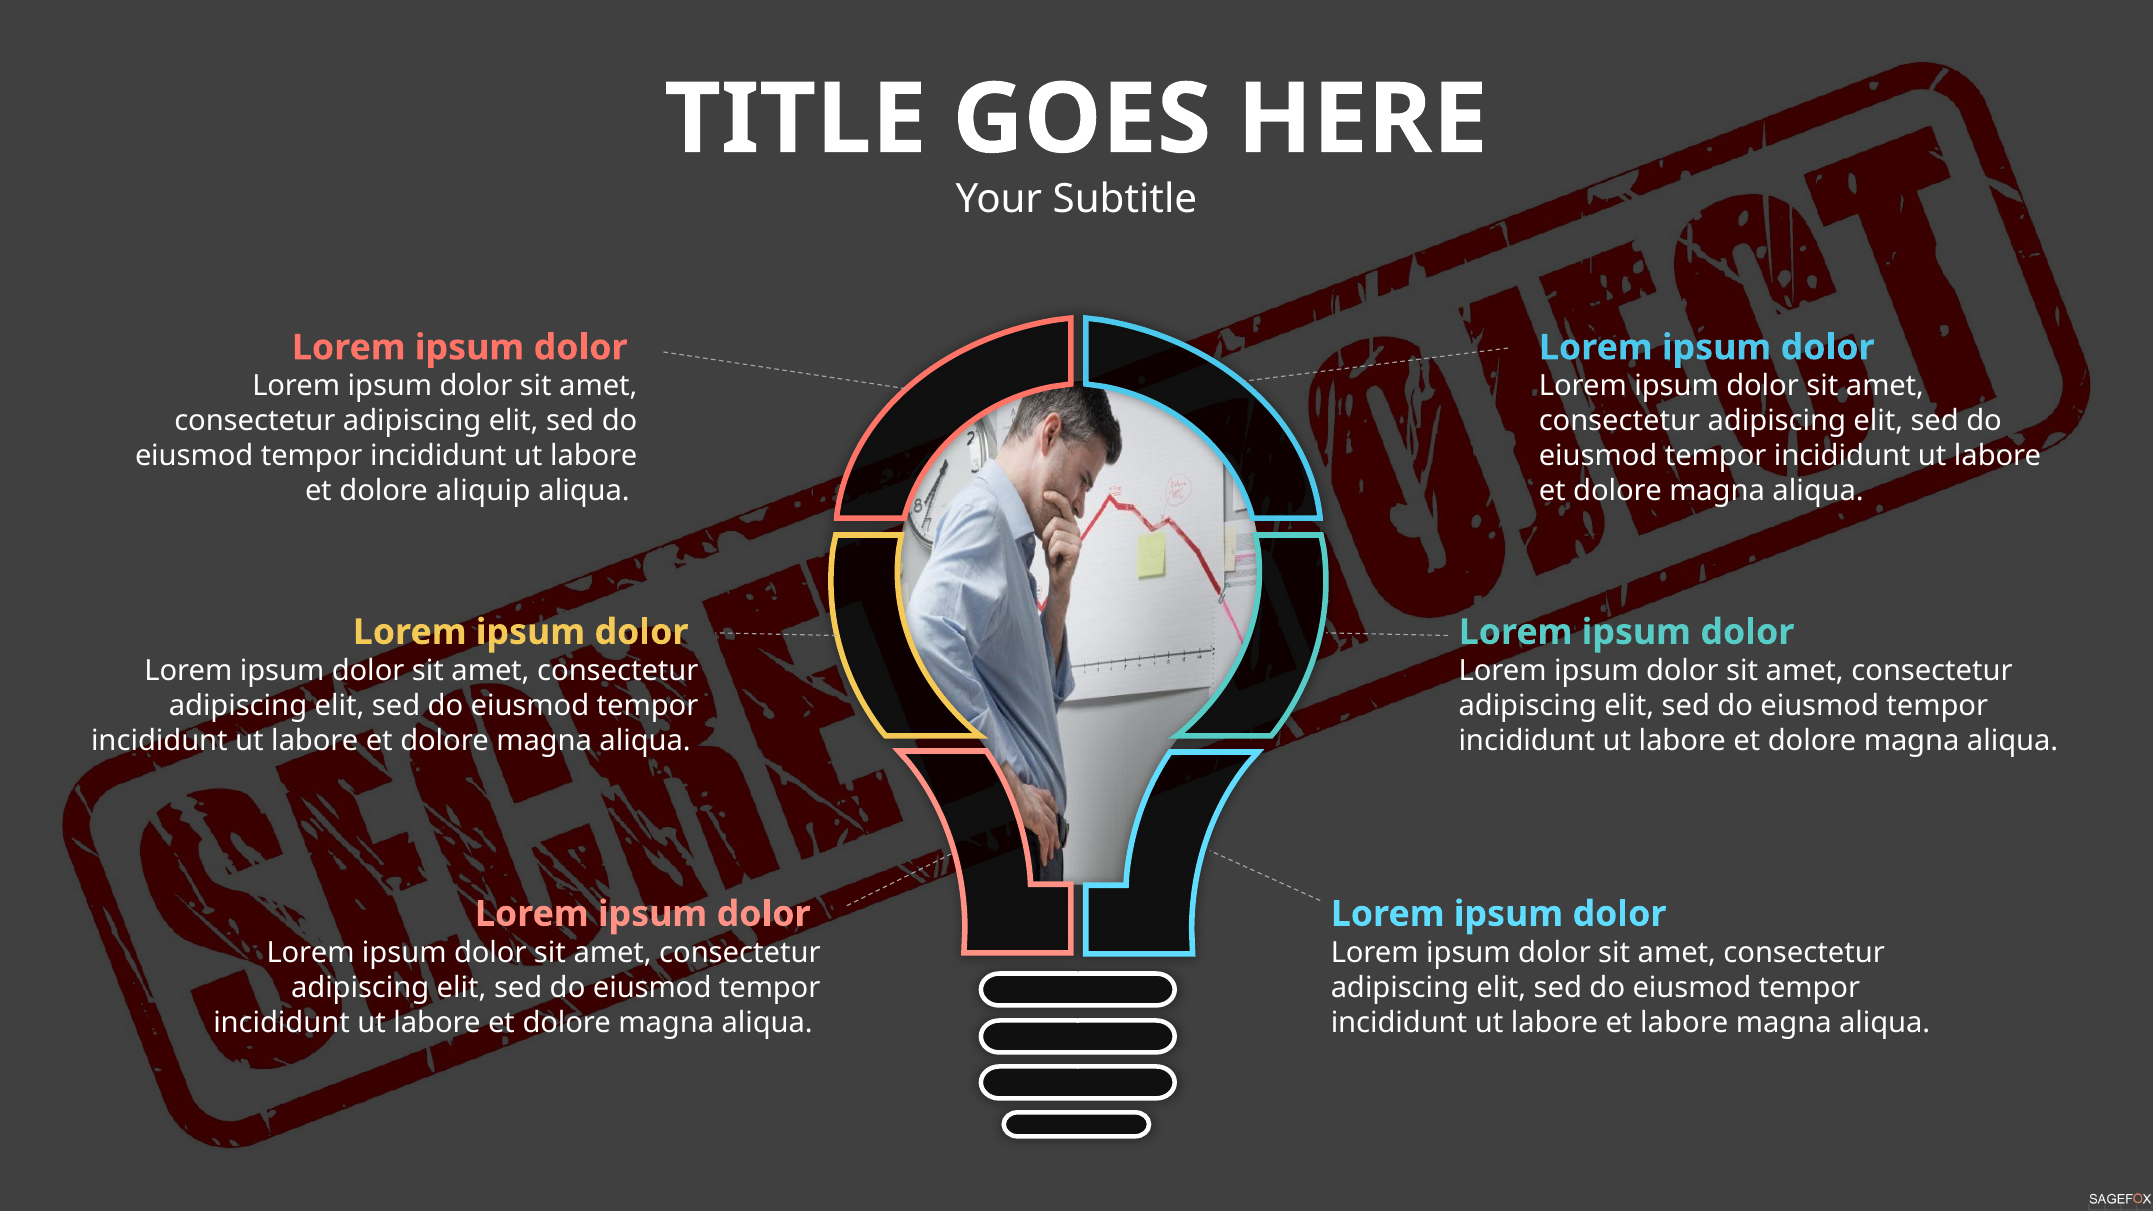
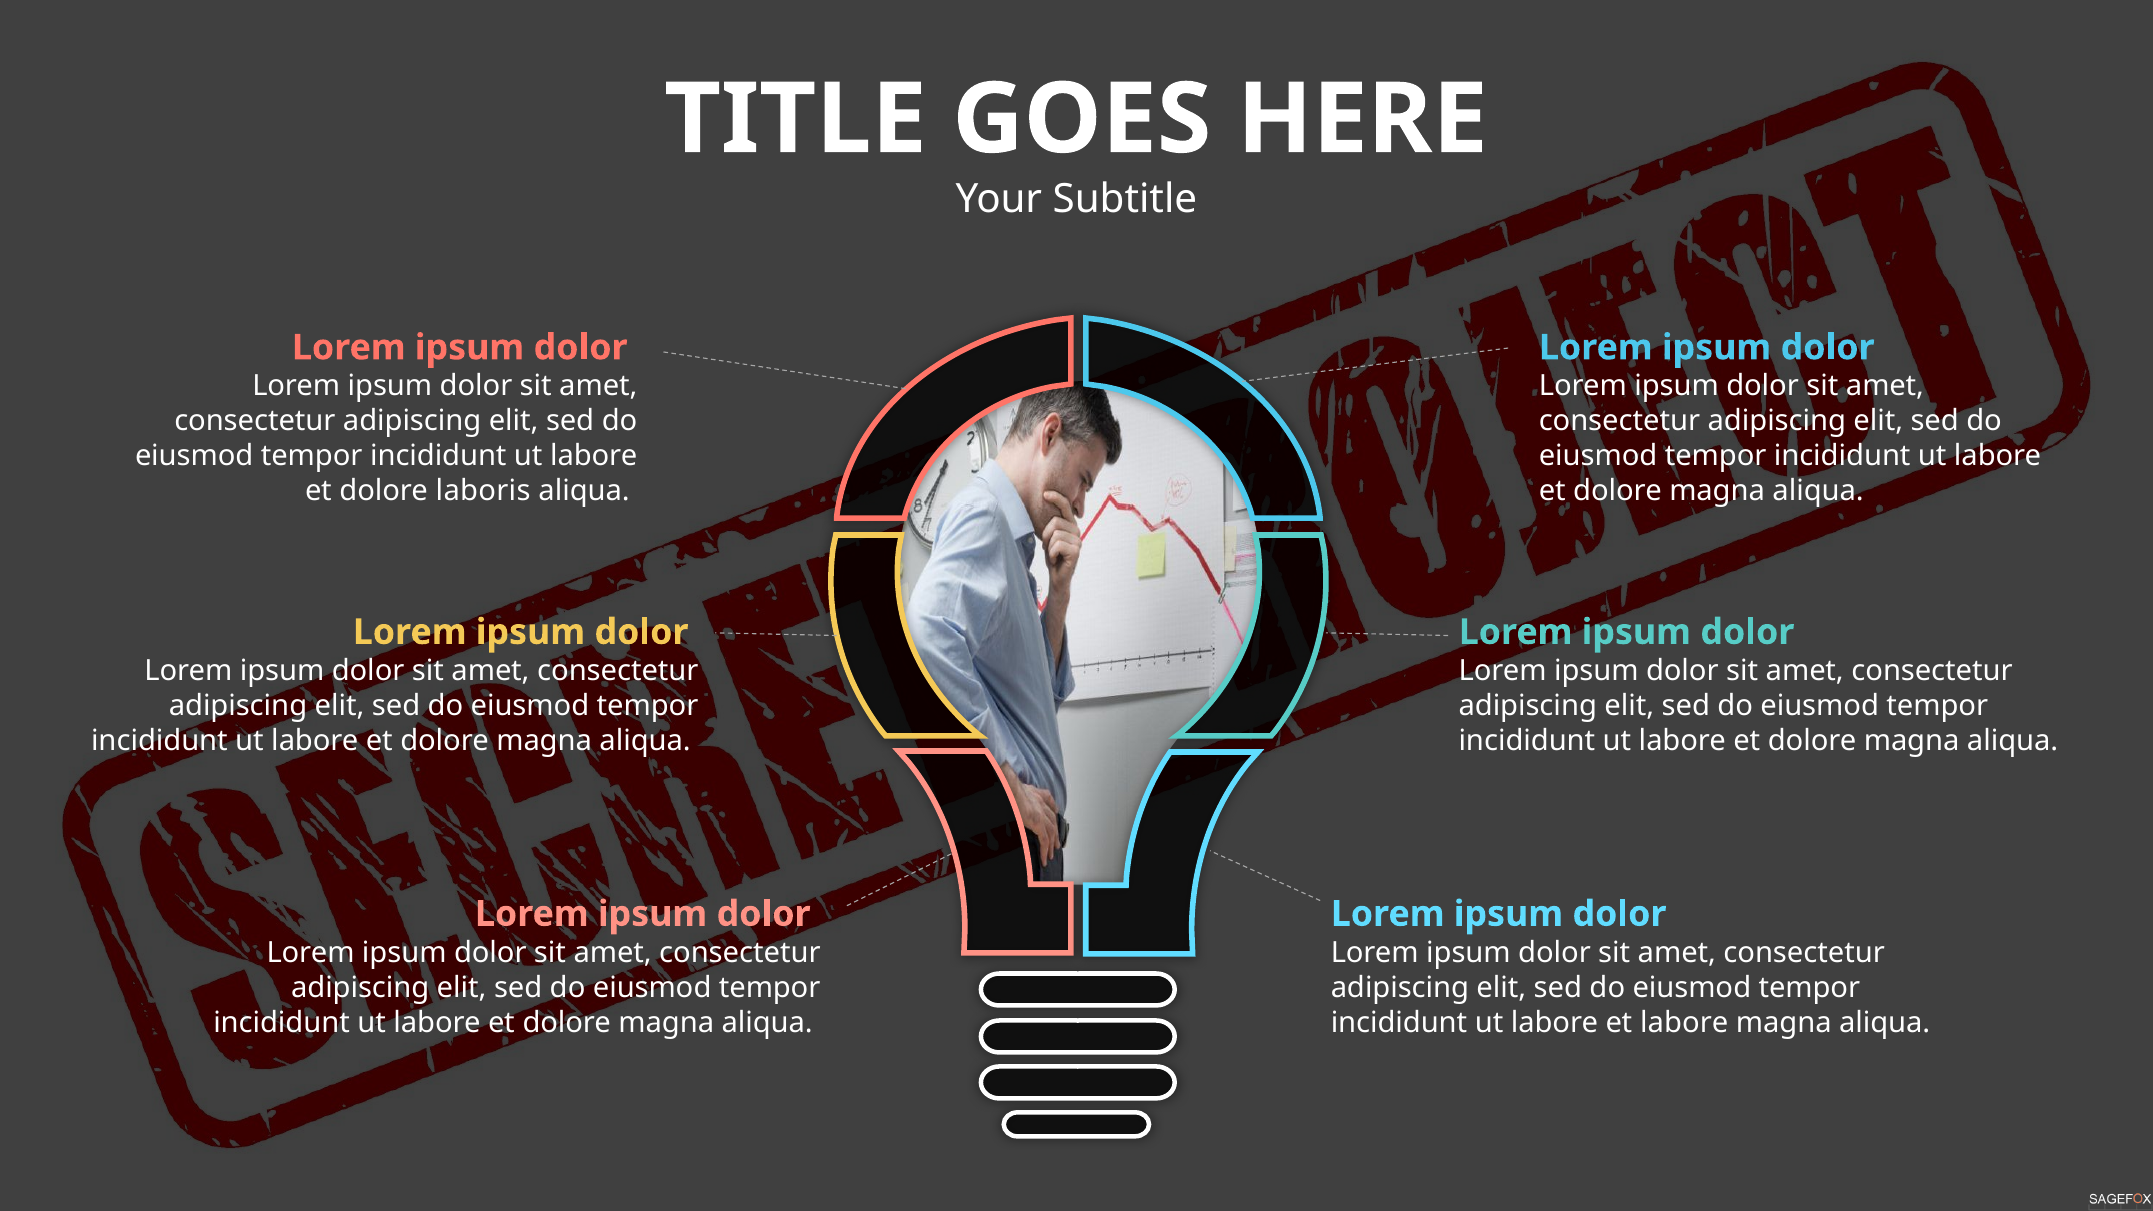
aliquip: aliquip -> laboris
